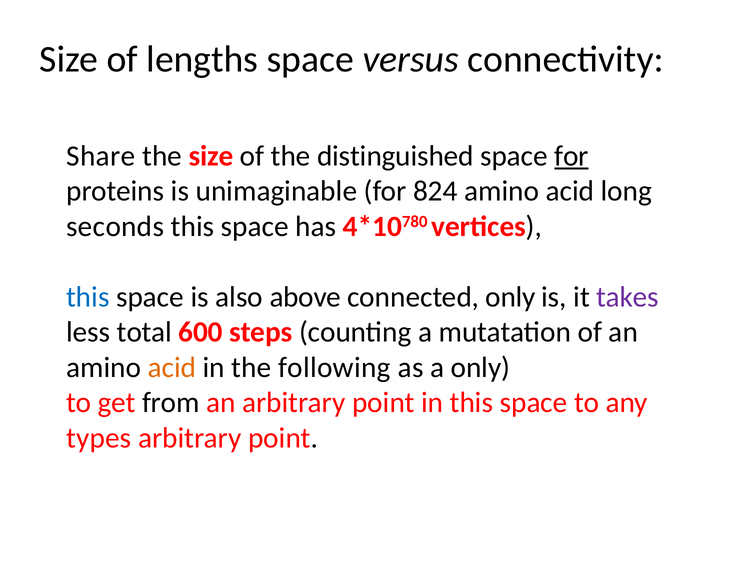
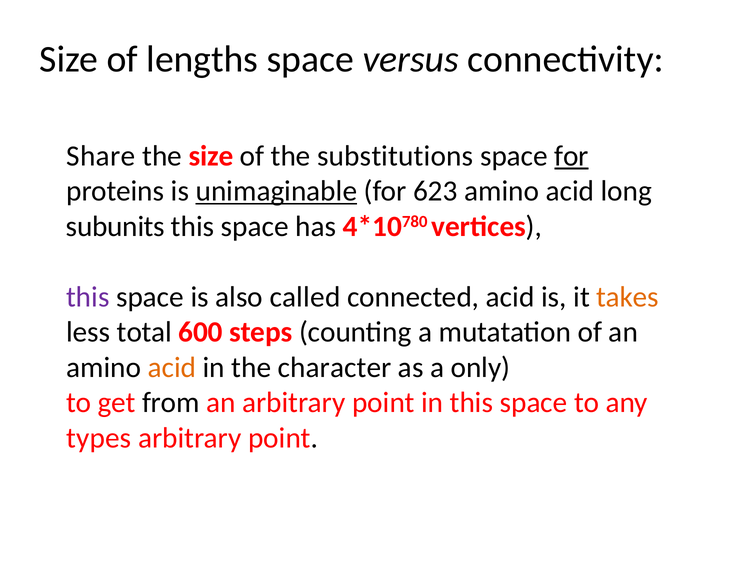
distinguished: distinguished -> substitutions
unimaginable underline: none -> present
824: 824 -> 623
seconds: seconds -> subunits
this at (88, 297) colour: blue -> purple
above: above -> called
connected only: only -> acid
takes colour: purple -> orange
following: following -> character
